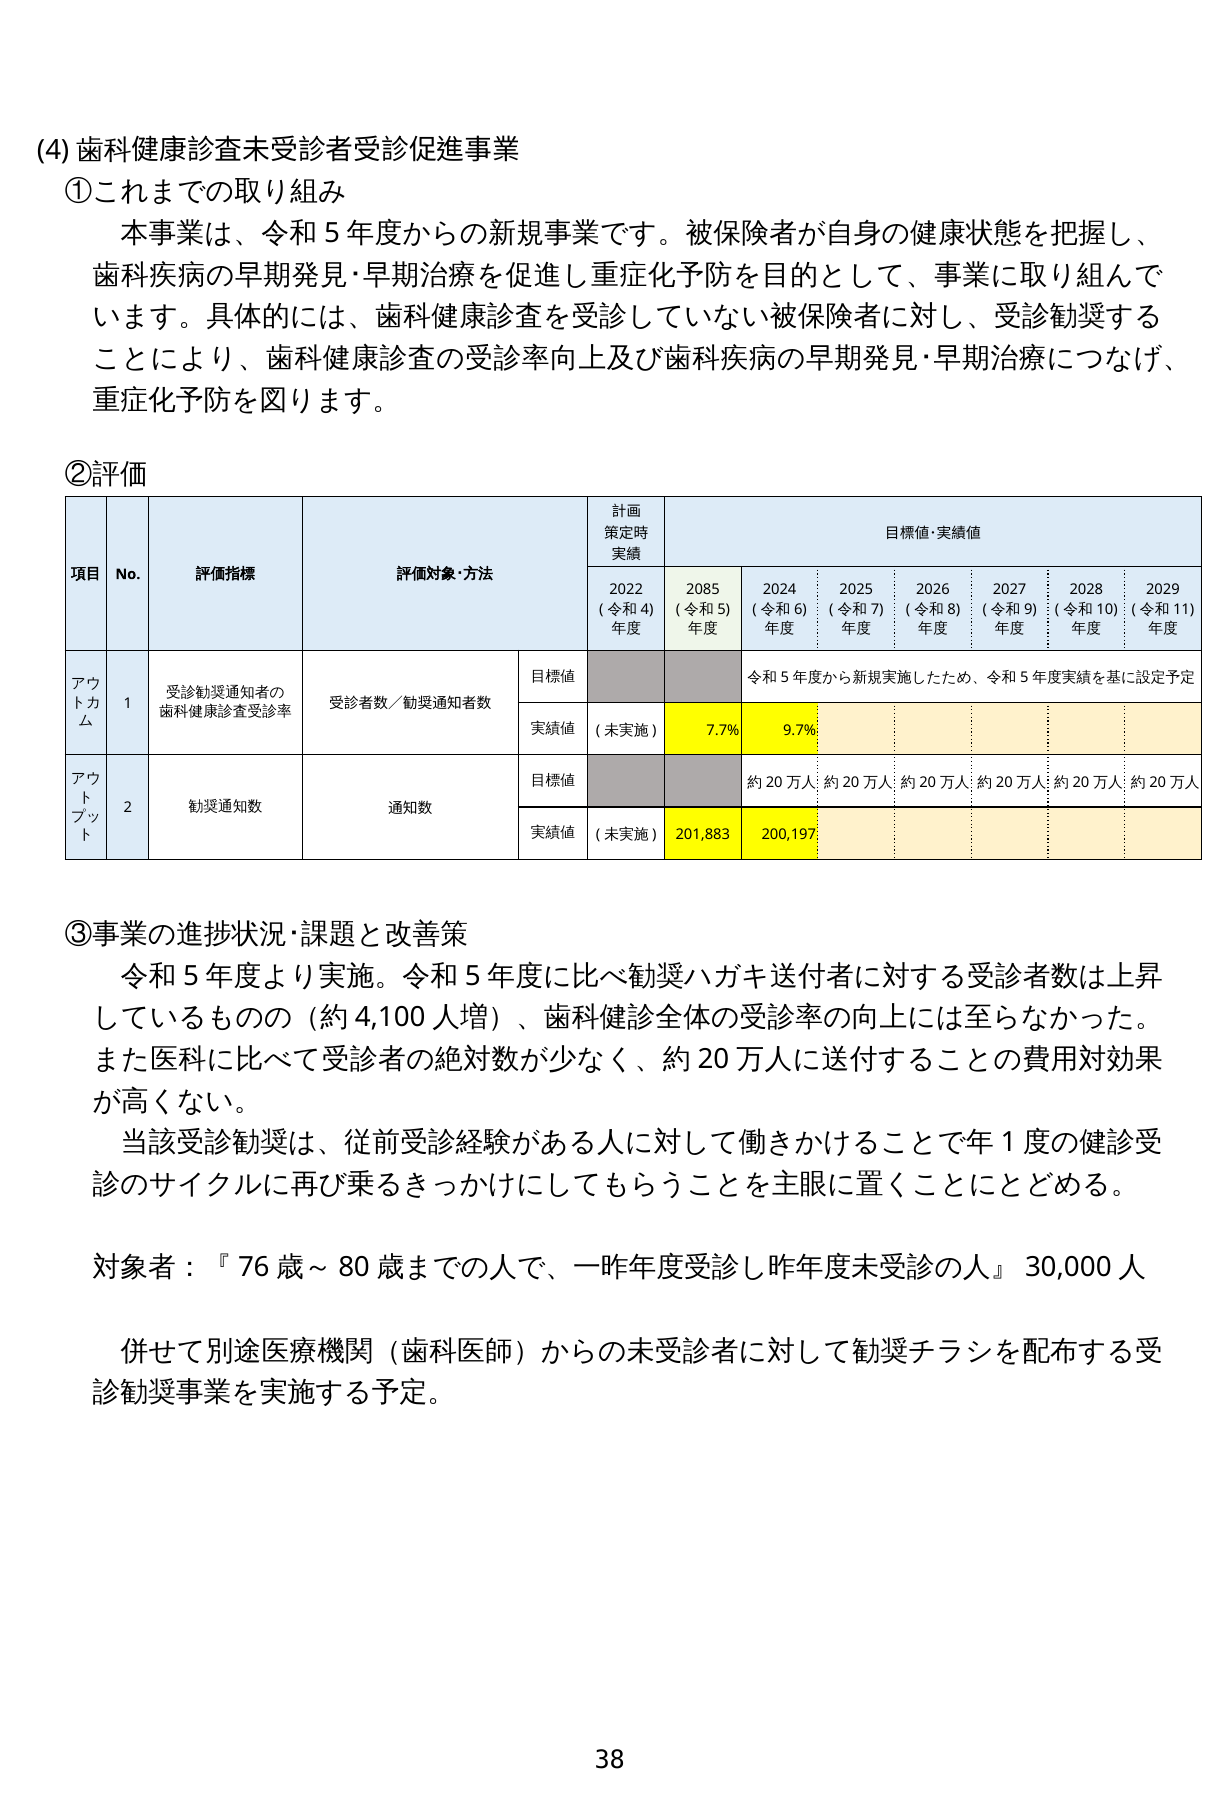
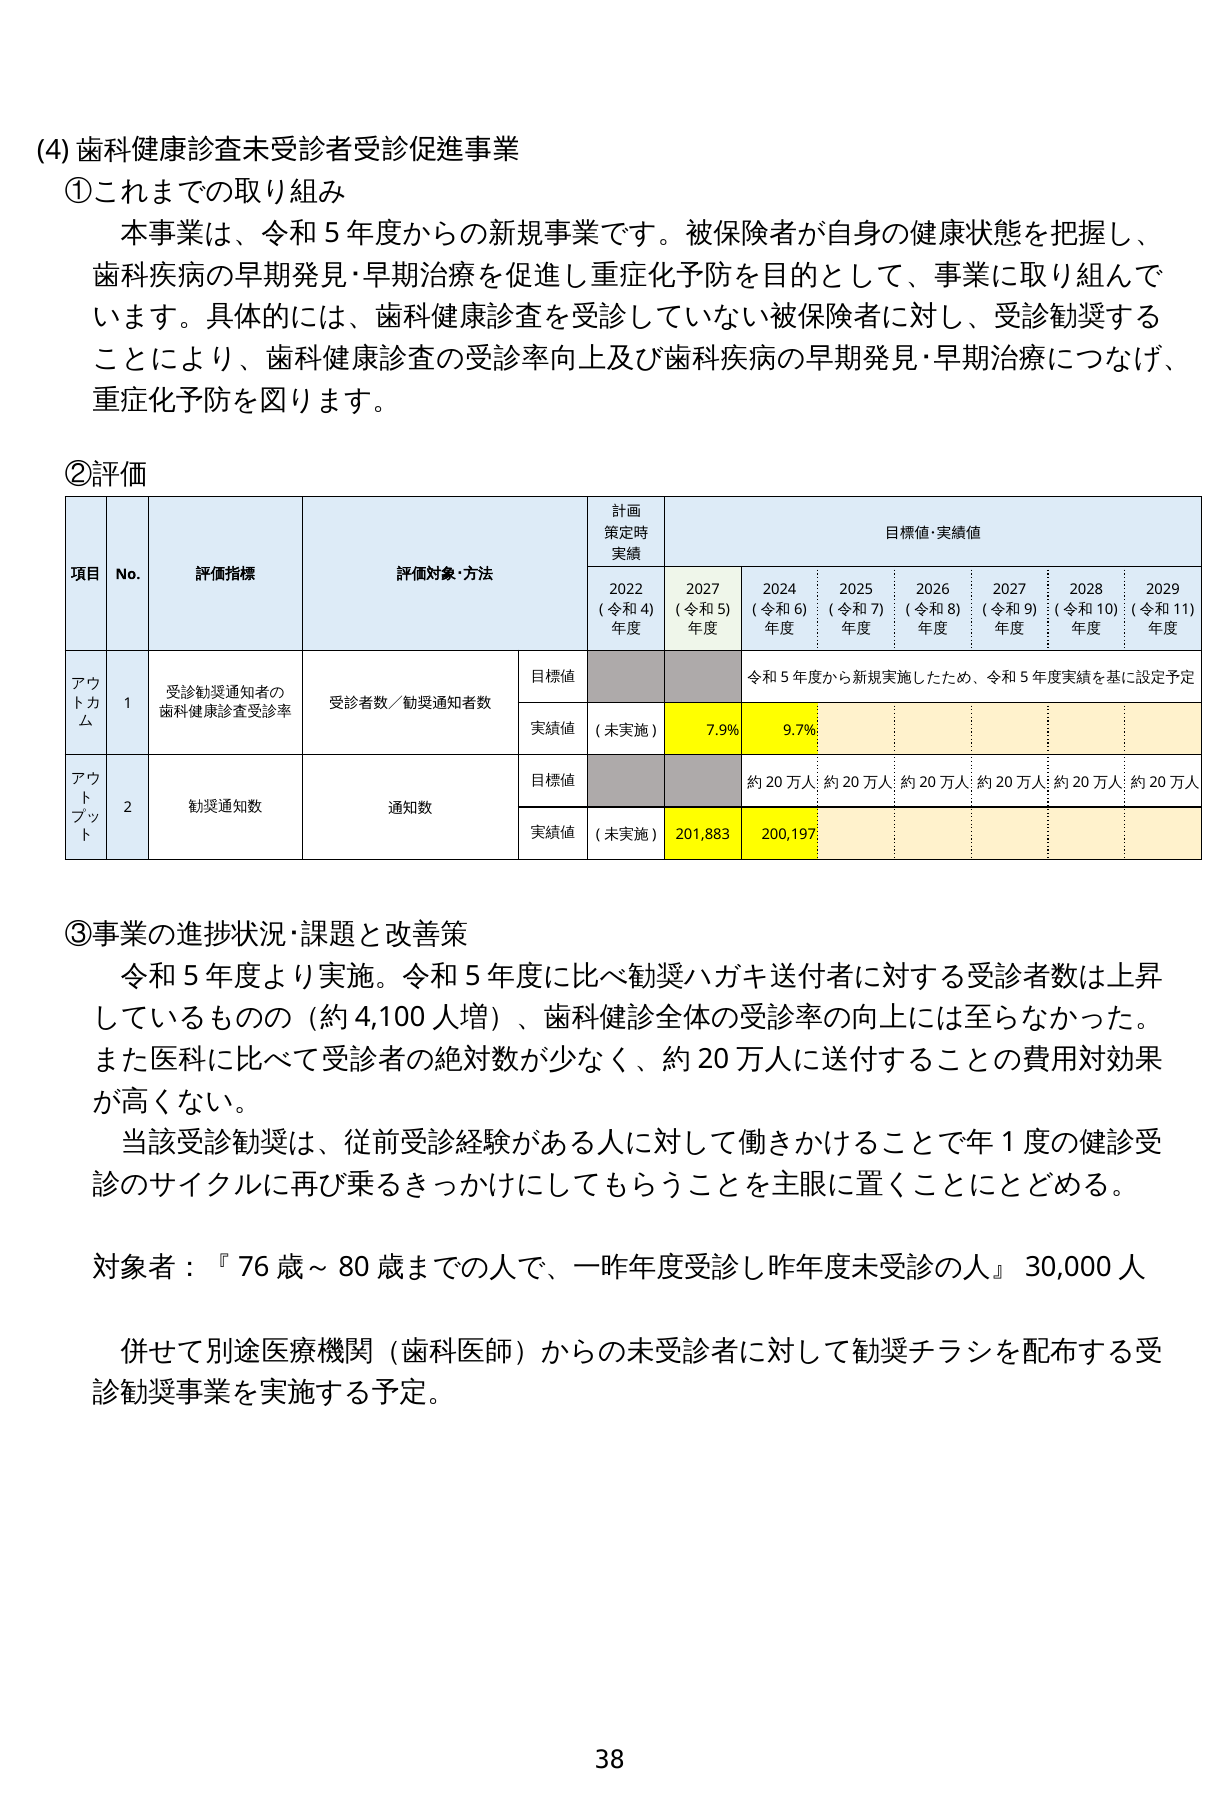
2085 at (703, 590): 2085 -> 2027
7.7%: 7.7% -> 7.9%
